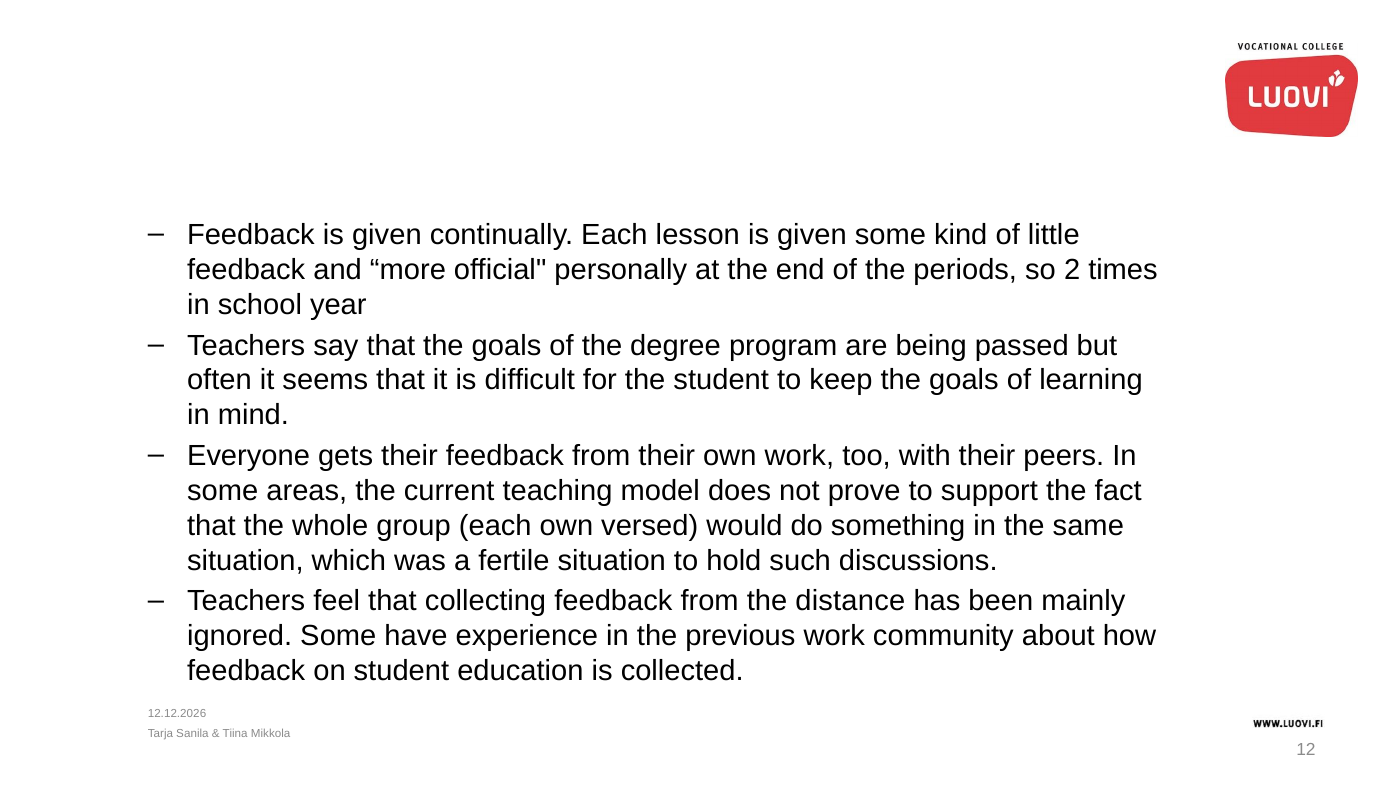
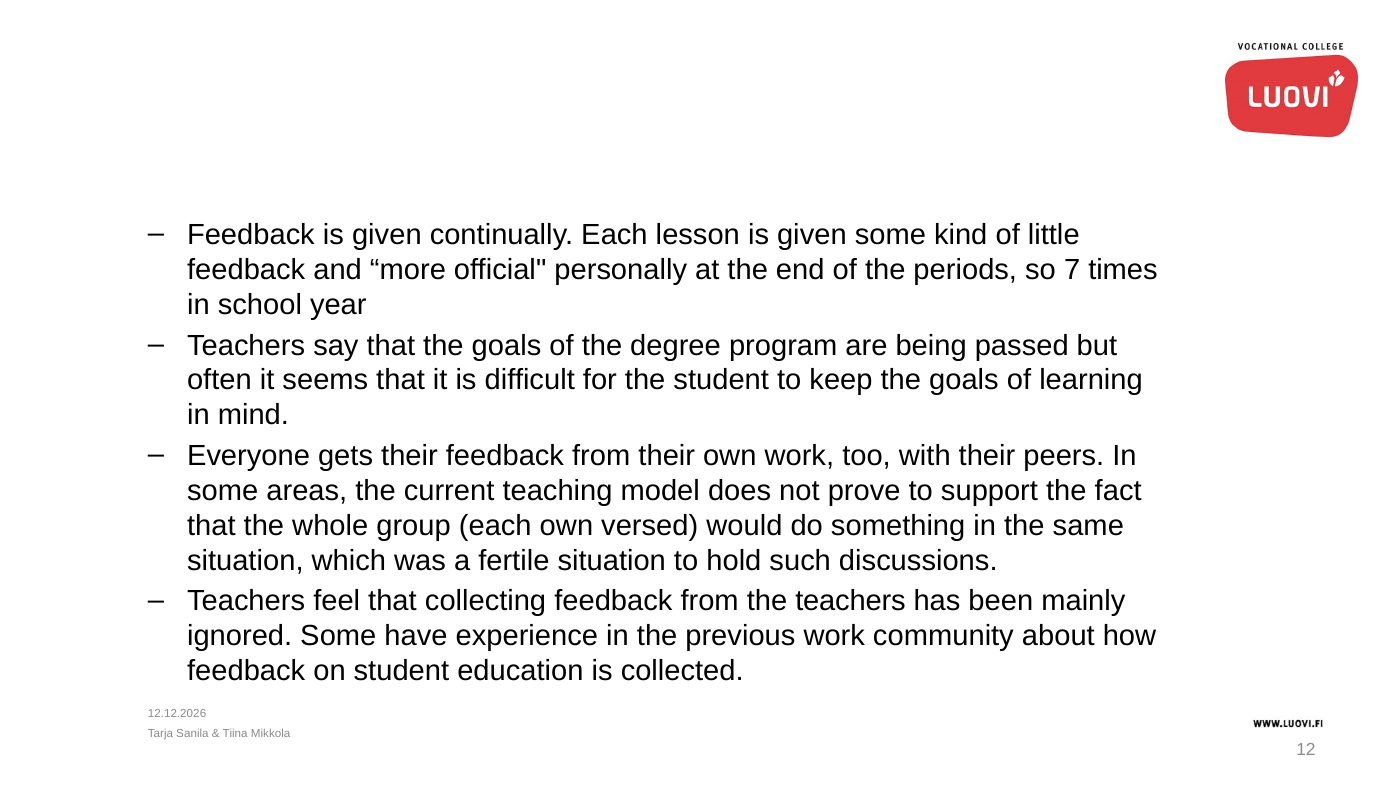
2: 2 -> 7
the distance: distance -> teachers
